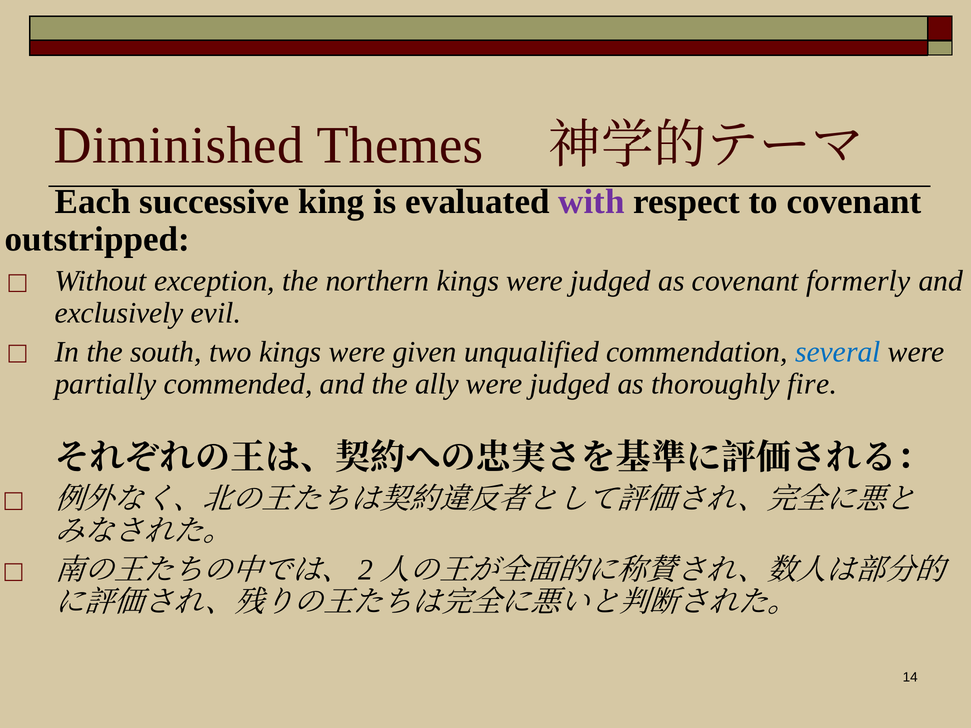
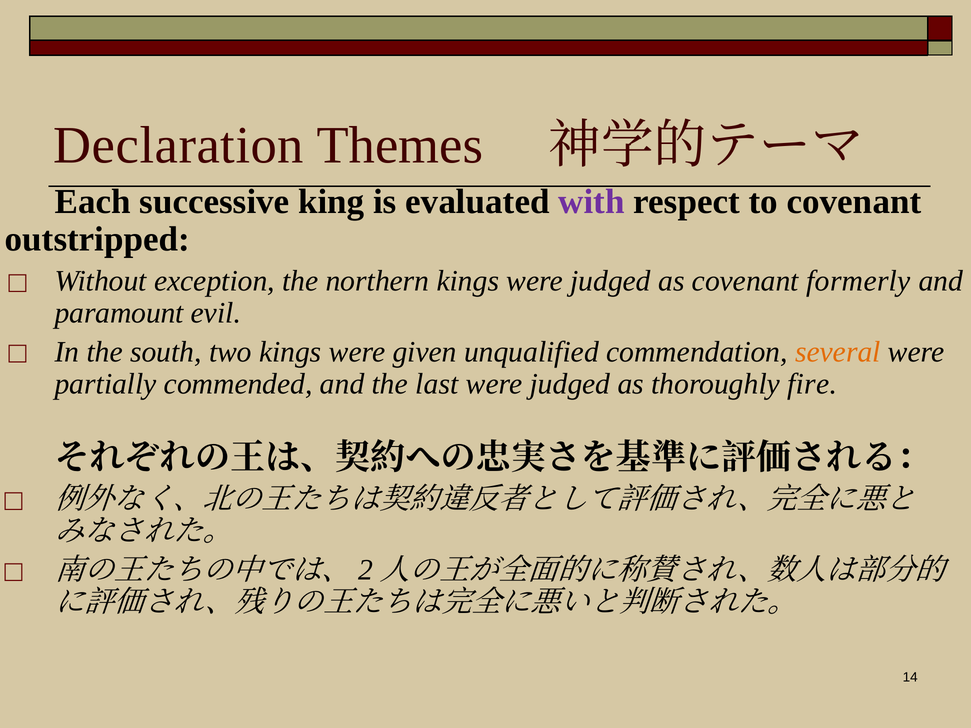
Diminished: Diminished -> Declaration
exclusively: exclusively -> paramount
several colour: blue -> orange
ally: ally -> last
